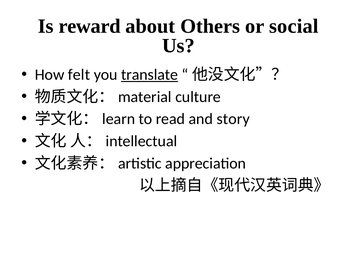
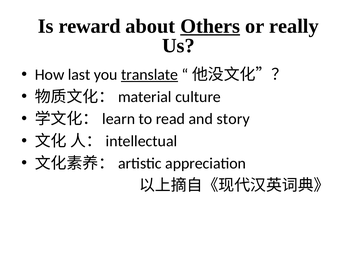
Others underline: none -> present
social: social -> really
felt: felt -> last
